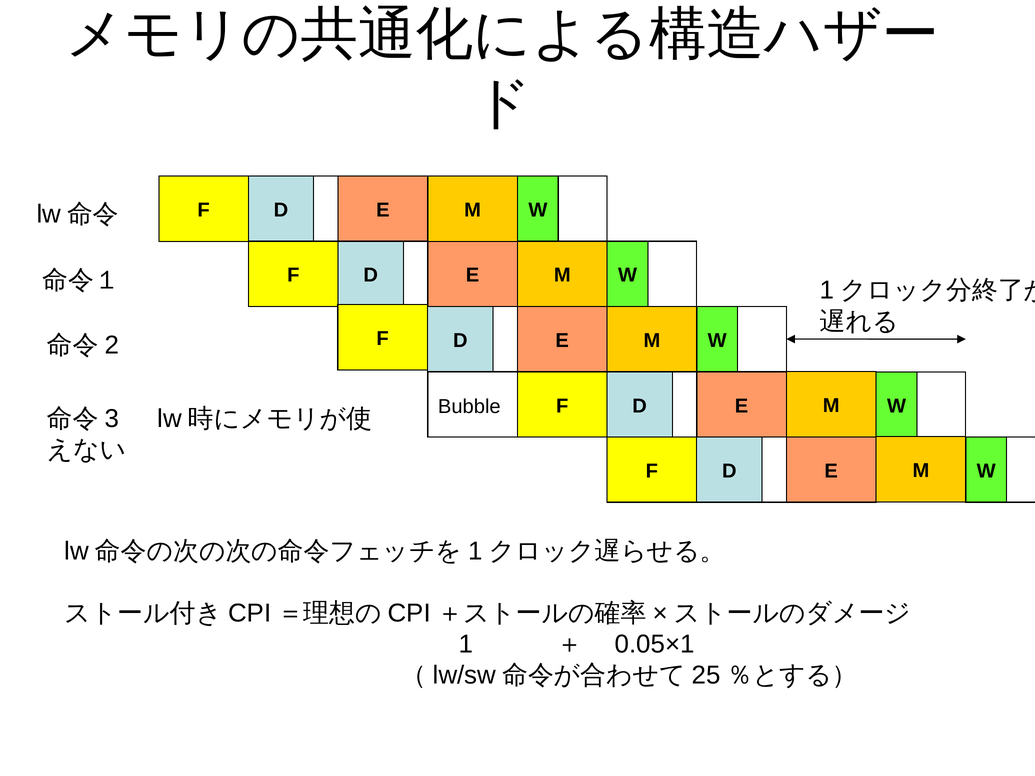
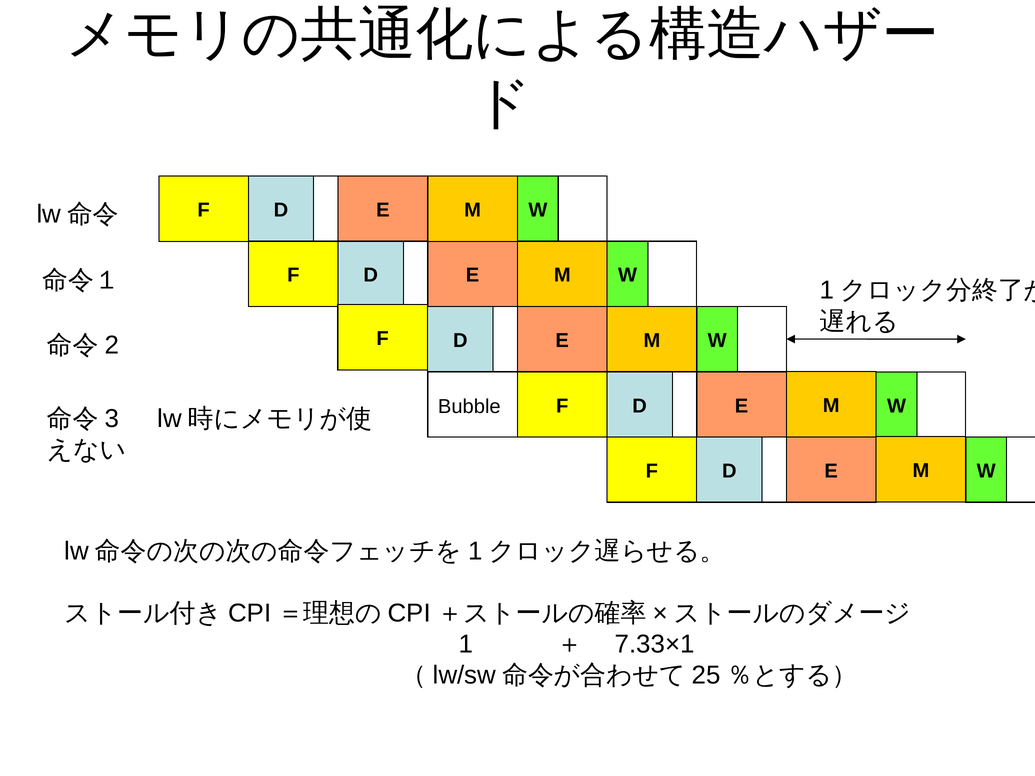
0.05×1: 0.05×1 -> 7.33×1
